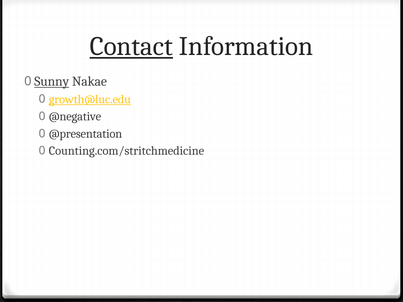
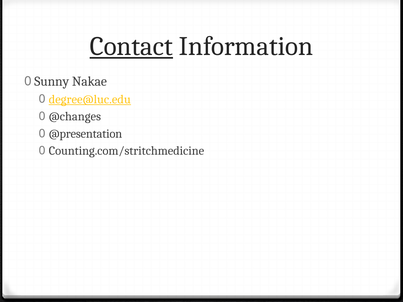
Sunny underline: present -> none
growth@luc.edu: growth@luc.edu -> degree@luc.edu
@negative: @negative -> @changes
